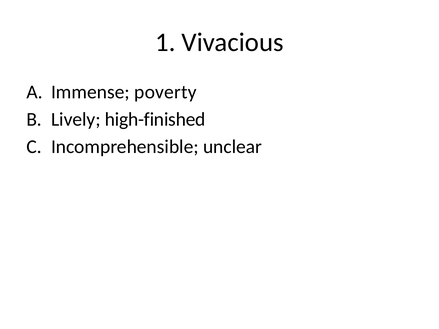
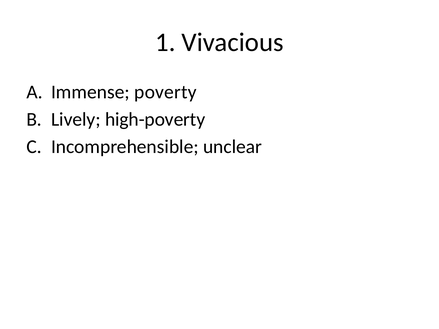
high-finished: high-finished -> high-poverty
